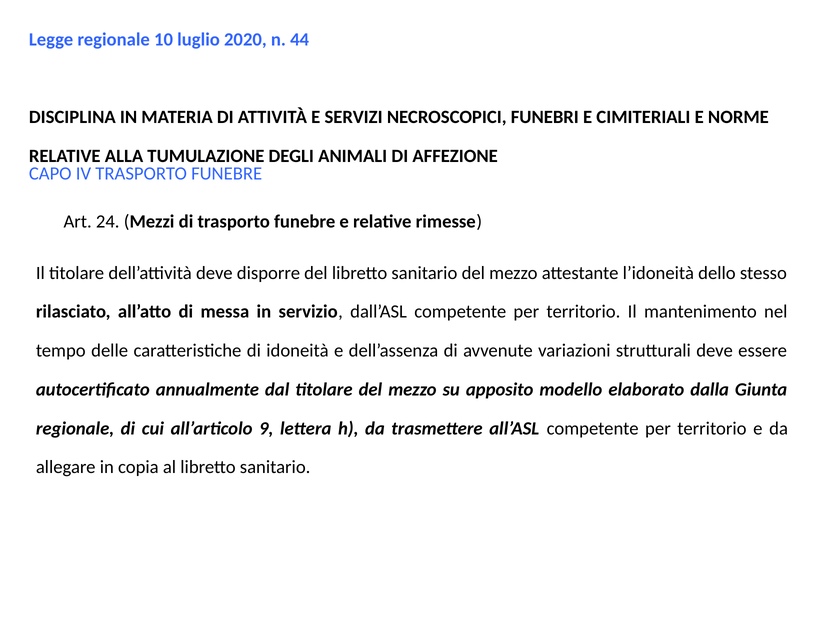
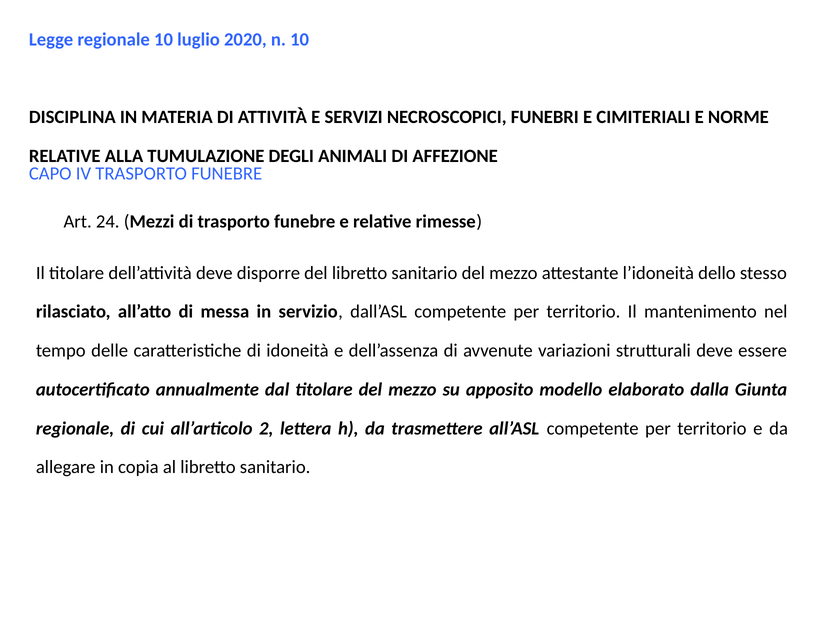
n 44: 44 -> 10
9: 9 -> 2
